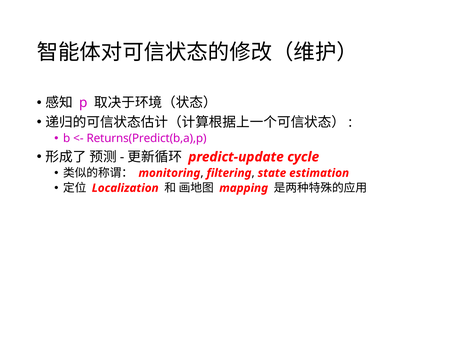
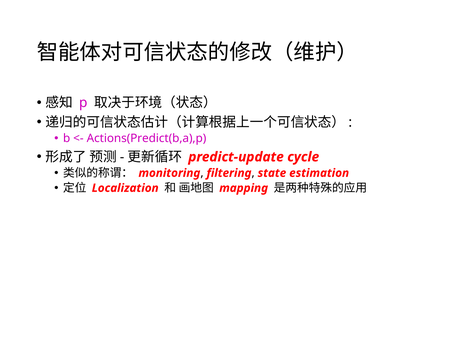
Returns(Predict(b,a),p: Returns(Predict(b,a),p -> Actions(Predict(b,a),p
